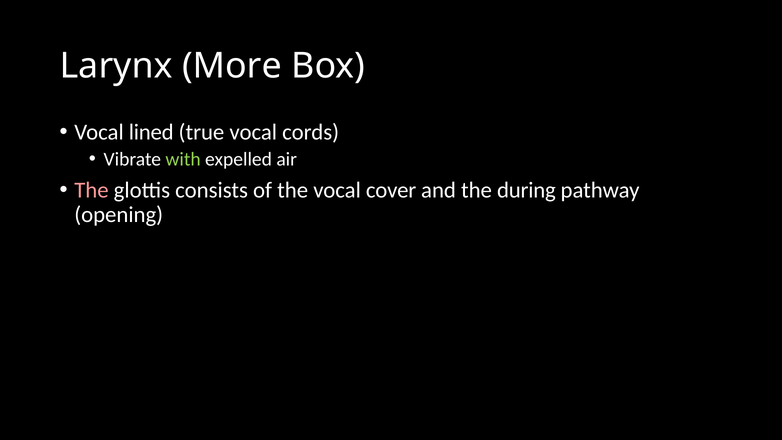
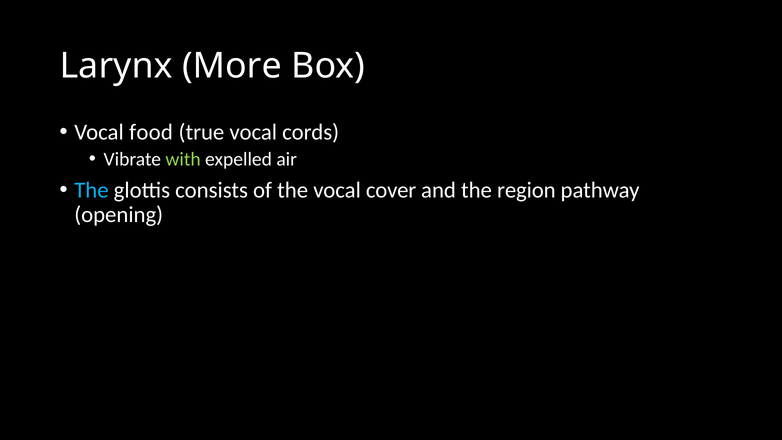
lined: lined -> food
The at (91, 190) colour: pink -> light blue
during: during -> region
